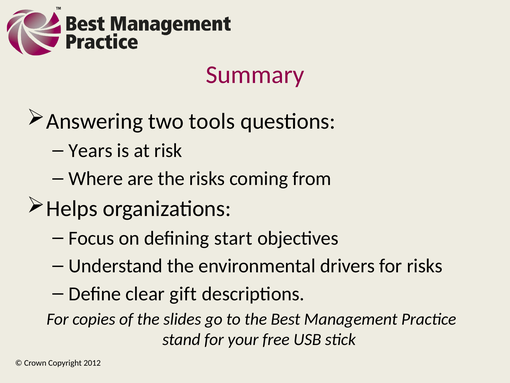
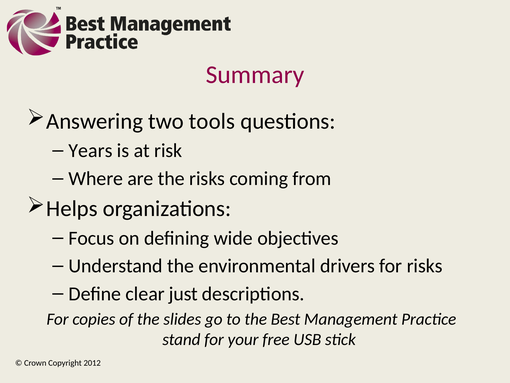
start: start -> wide
gift: gift -> just
